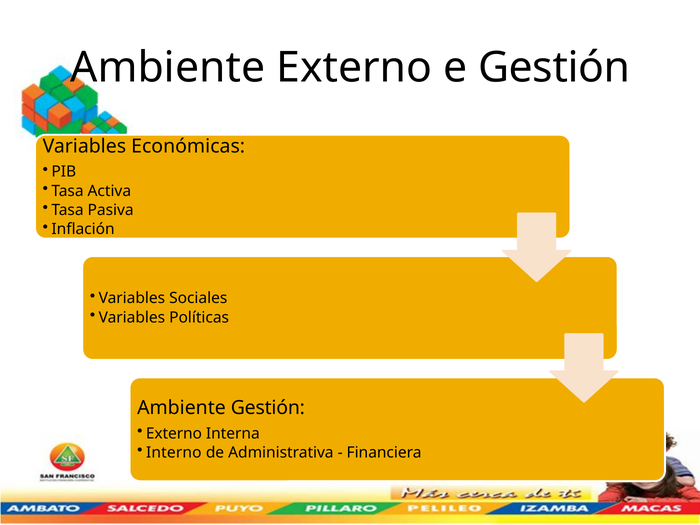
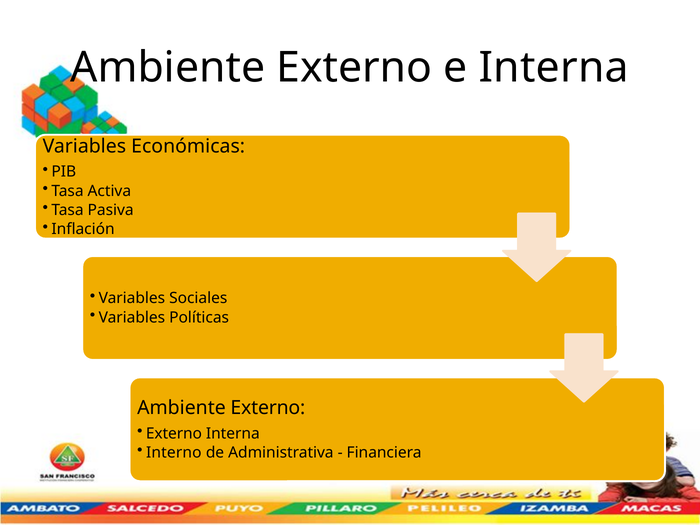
e Gestión: Gestión -> Interna
Gestión at (268, 408): Gestión -> Externo
